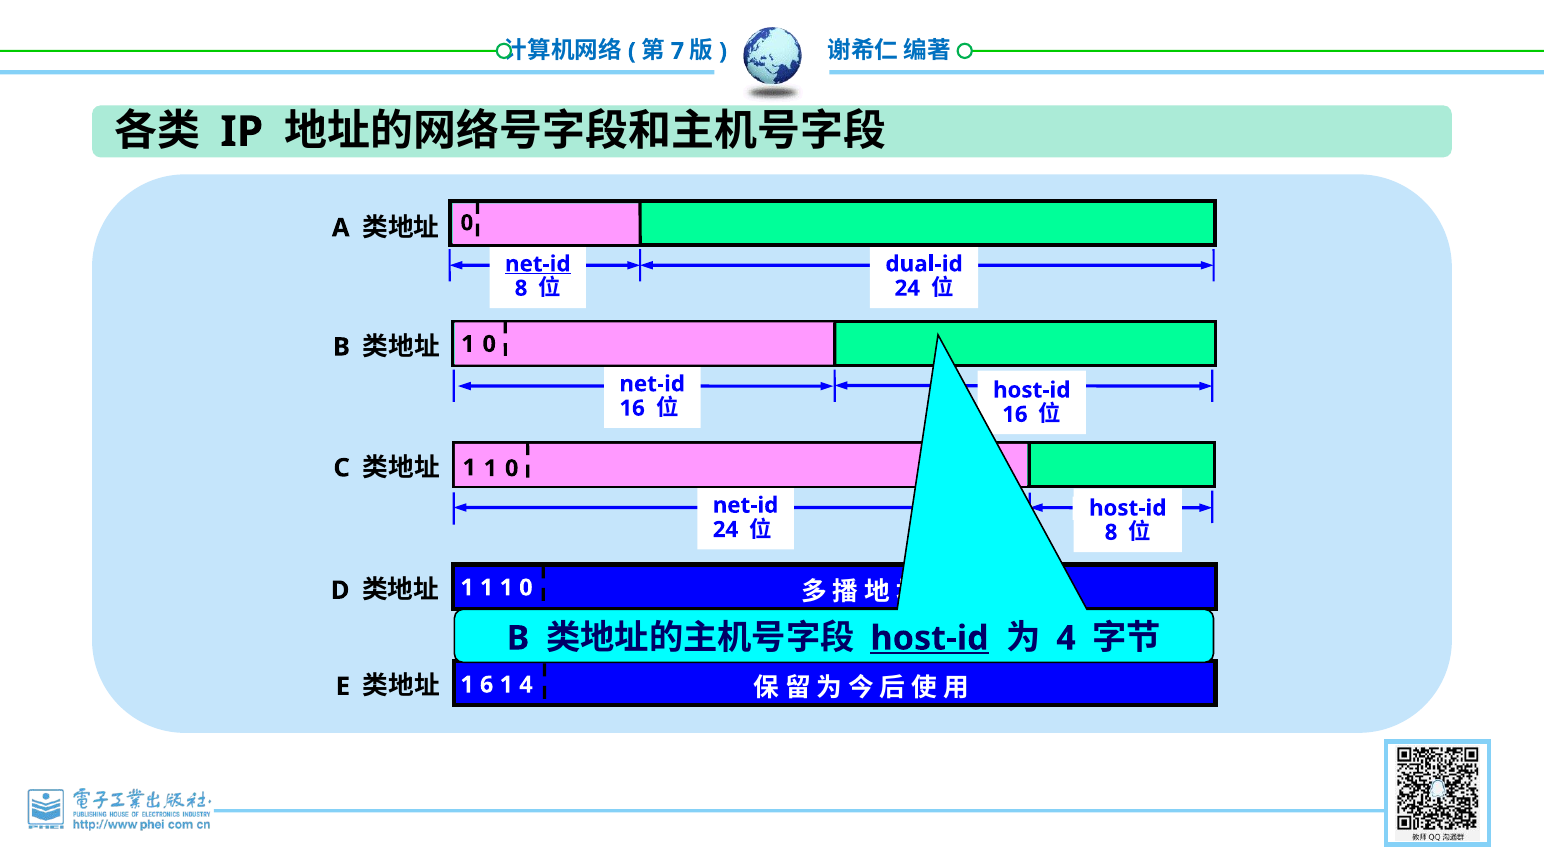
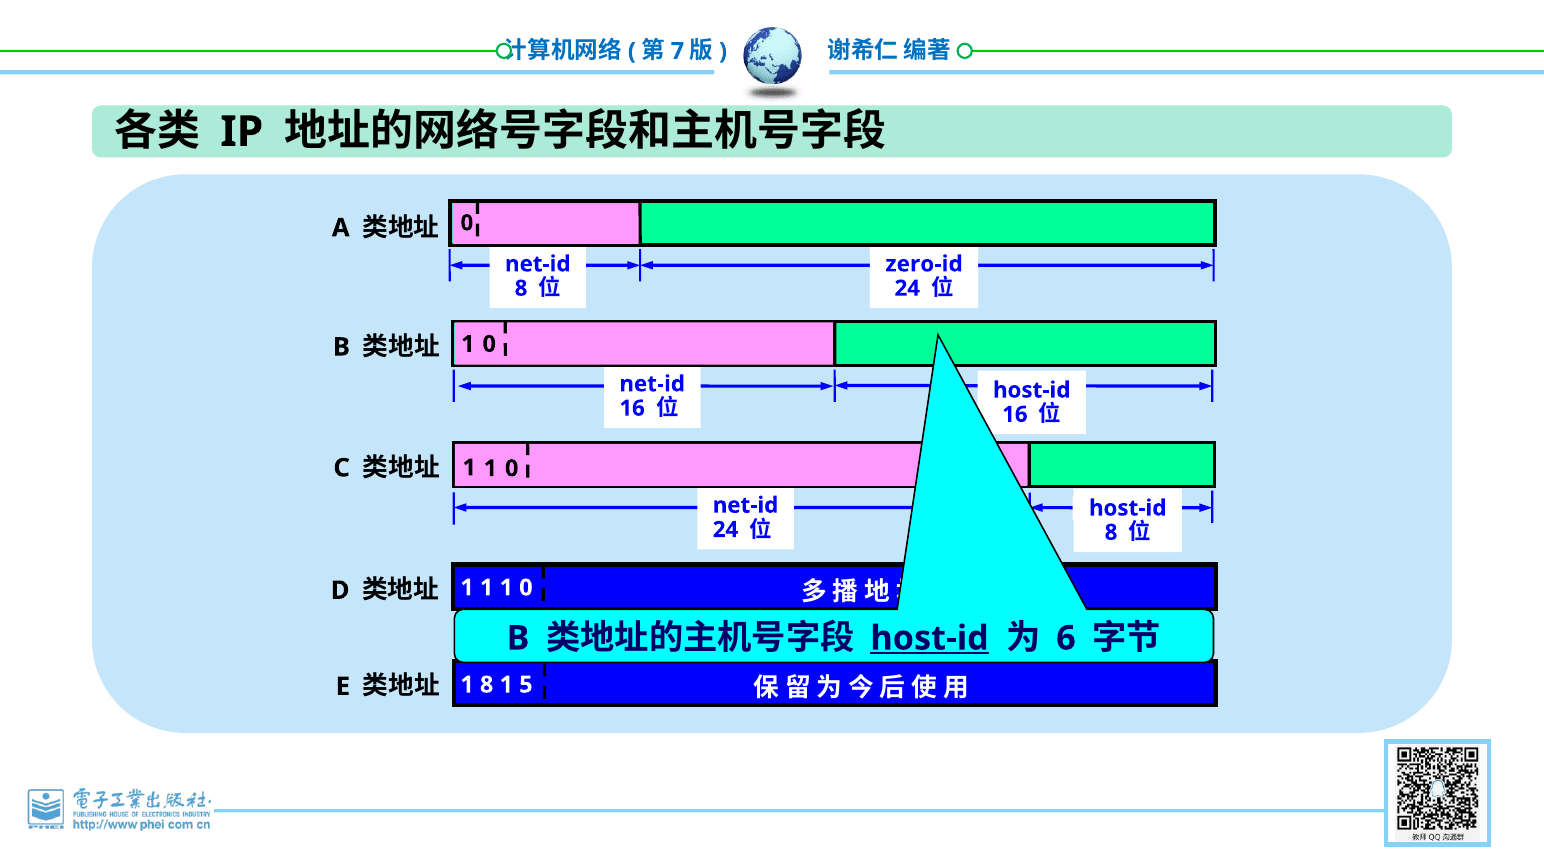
net-id at (538, 264) underline: present -> none
dual-id: dual-id -> zero-id
4 at (1066, 639): 4 -> 6
1 6: 6 -> 8
1 4: 4 -> 5
